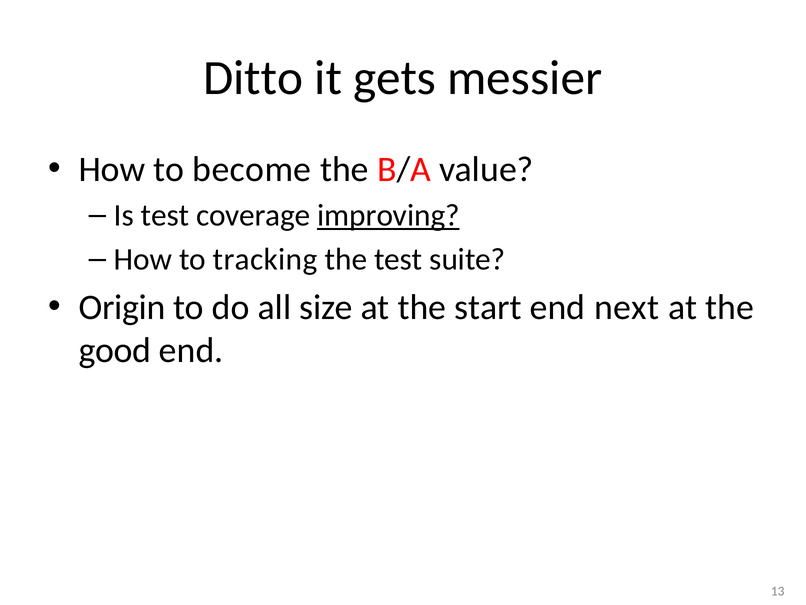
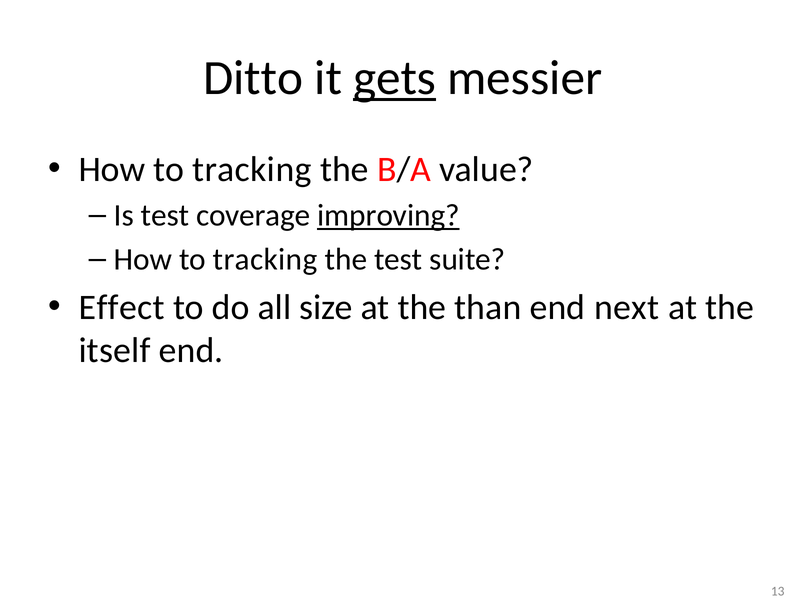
gets underline: none -> present
become at (252, 169): become -> tracking
Origin: Origin -> Effect
start: start -> than
good: good -> itself
